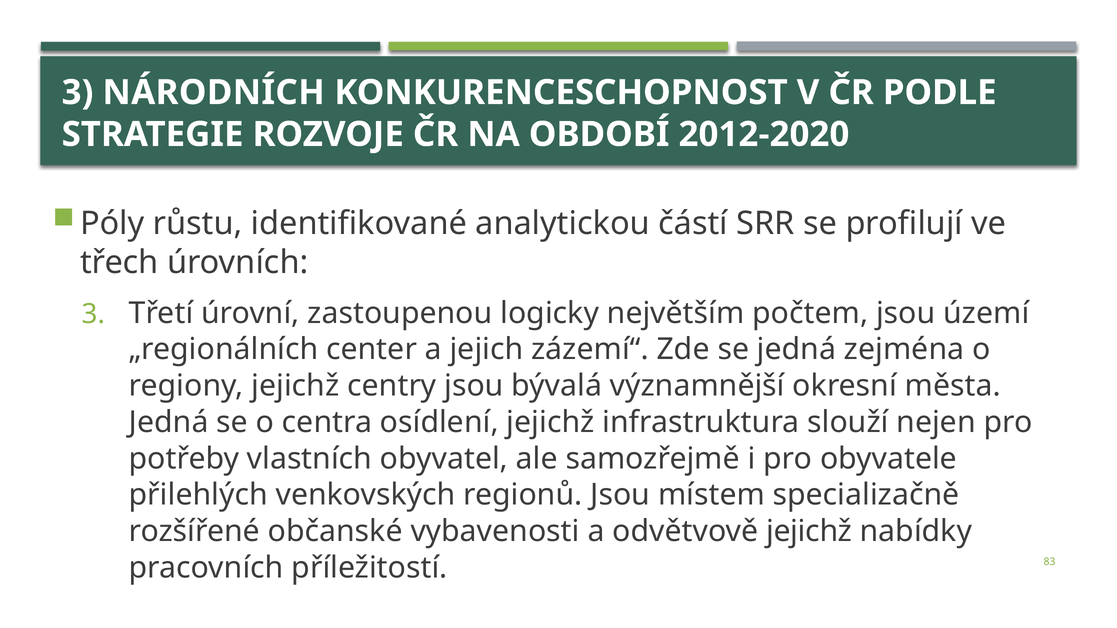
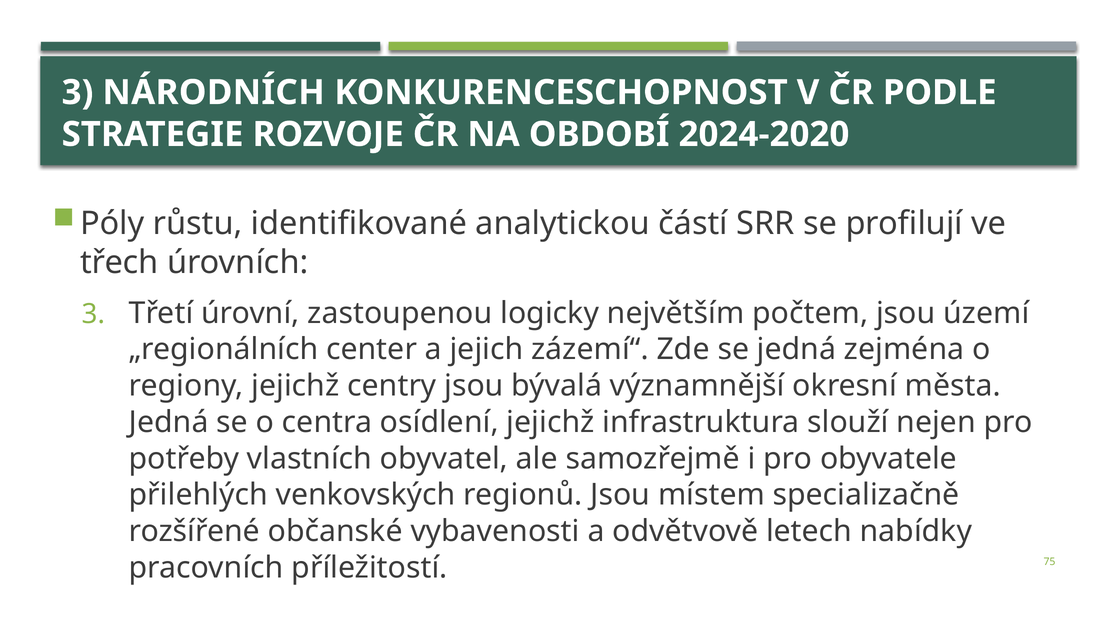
2012-2020: 2012-2020 -> 2024-2020
odvětvově jejichž: jejichž -> letech
83: 83 -> 75
